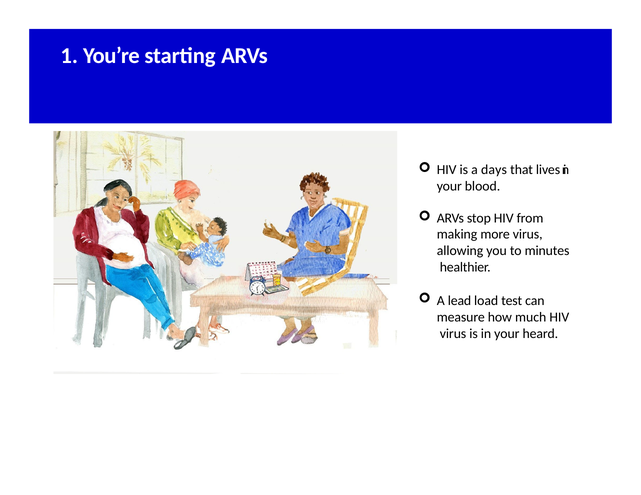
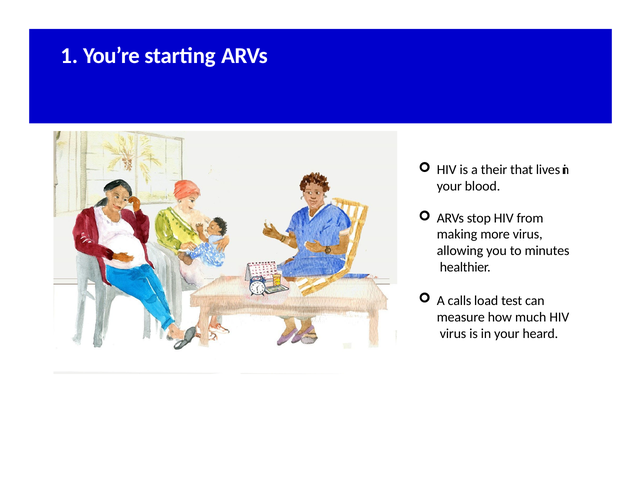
days: days -> their
lead: lead -> calls
